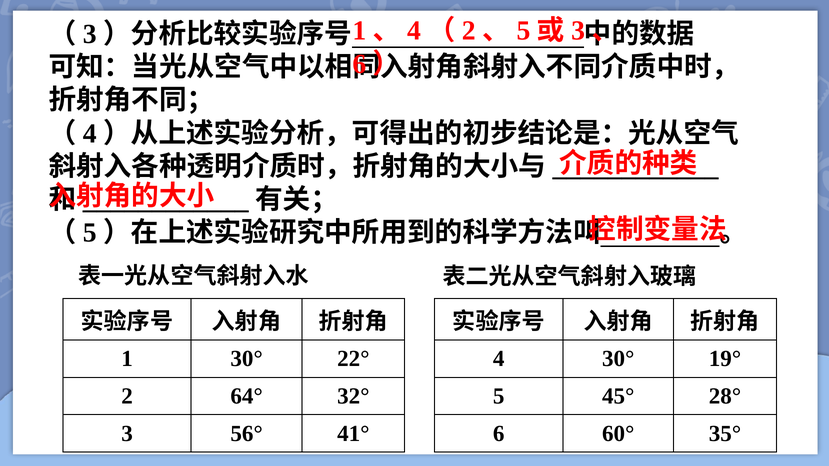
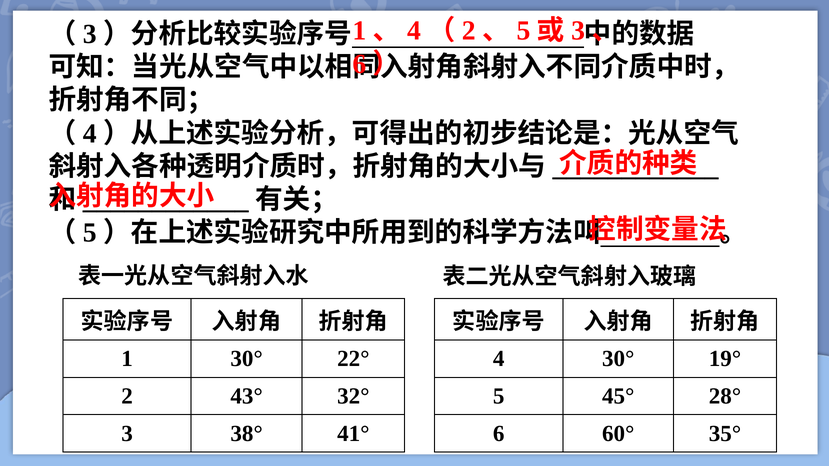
64°: 64° -> 43°
56°: 56° -> 38°
